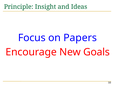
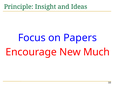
Goals: Goals -> Much
